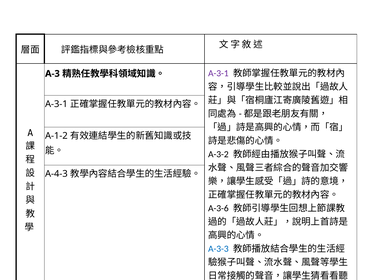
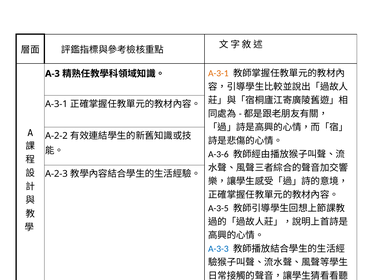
A-3-1 at (218, 73) colour: purple -> orange
A-1-2: A-1-2 -> A-2-2
A-3-2: A-3-2 -> A-3-6
A-4-3: A-4-3 -> A-2-3
A-3-6: A-3-6 -> A-3-5
